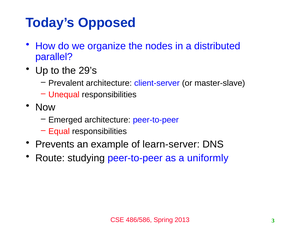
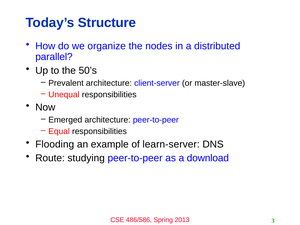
Opposed: Opposed -> Structure
29’s: 29’s -> 50’s
Prevents: Prevents -> Flooding
uniformly: uniformly -> download
